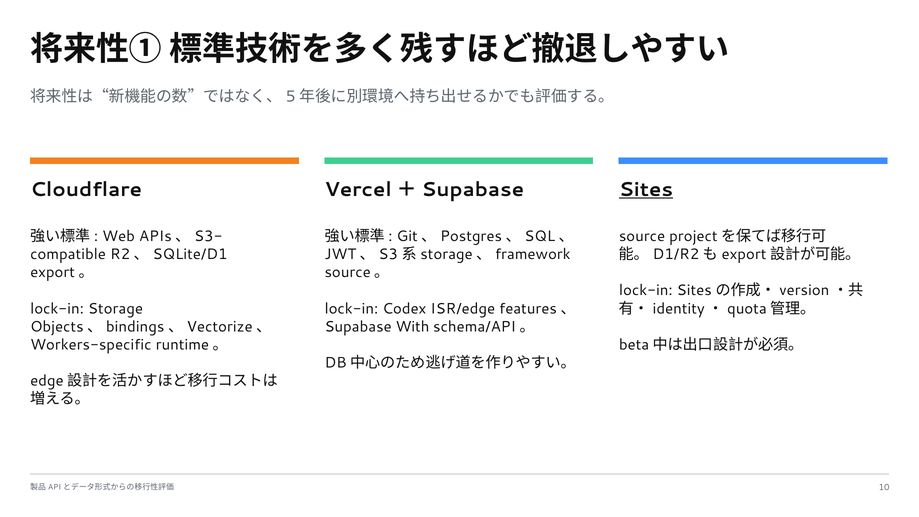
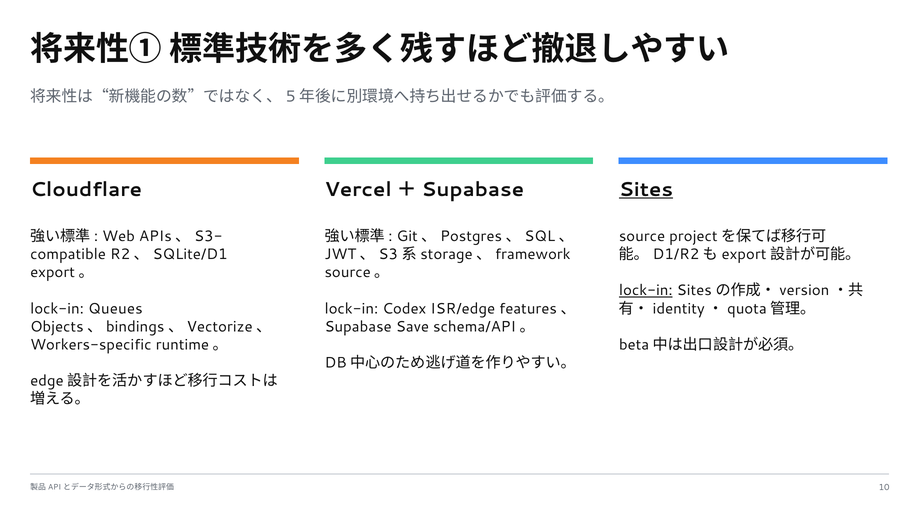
lock-in at (646, 290) underline: none -> present
Storage: Storage -> Queues
With: With -> Save
